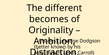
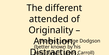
becomes: becomes -> attended
